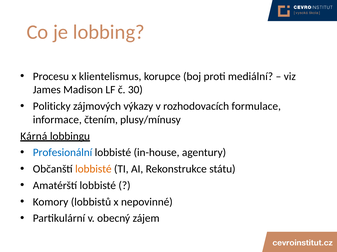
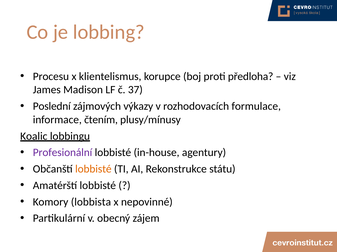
mediální: mediální -> předloha
30: 30 -> 37
Politicky: Politicky -> Poslední
Kárná: Kárná -> Koalic
Profesionální colour: blue -> purple
lobbistů: lobbistů -> lobbista
